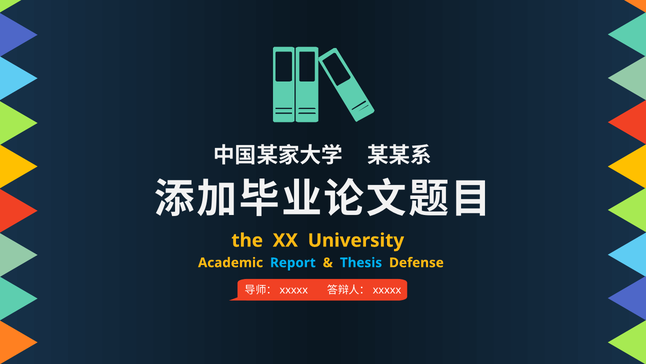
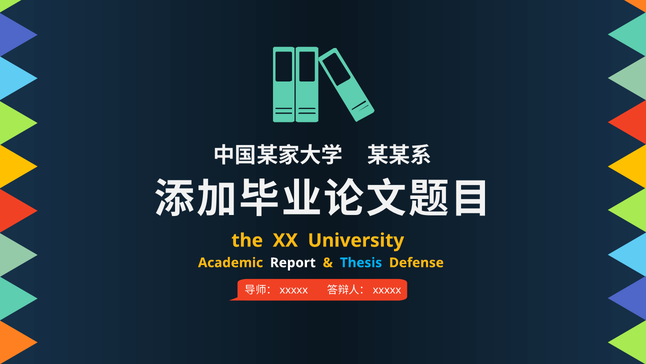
Report colour: light blue -> white
